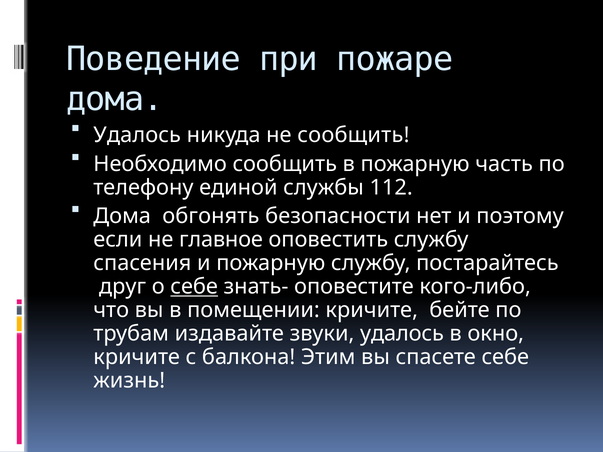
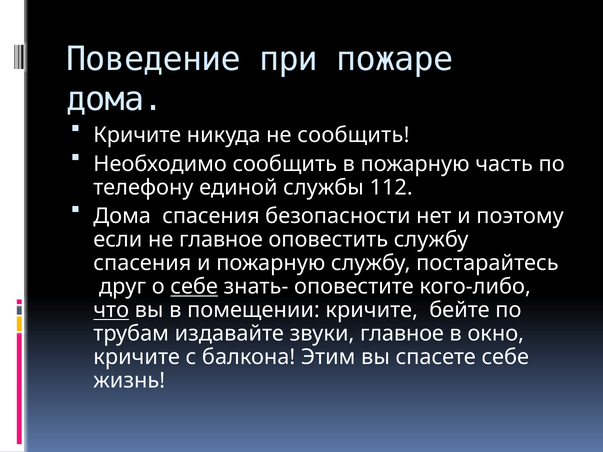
Удалось at (137, 135): Удалось -> Кричите
Дома обгонять: обгонять -> спасения
что underline: none -> present
звуки удалось: удалось -> главное
